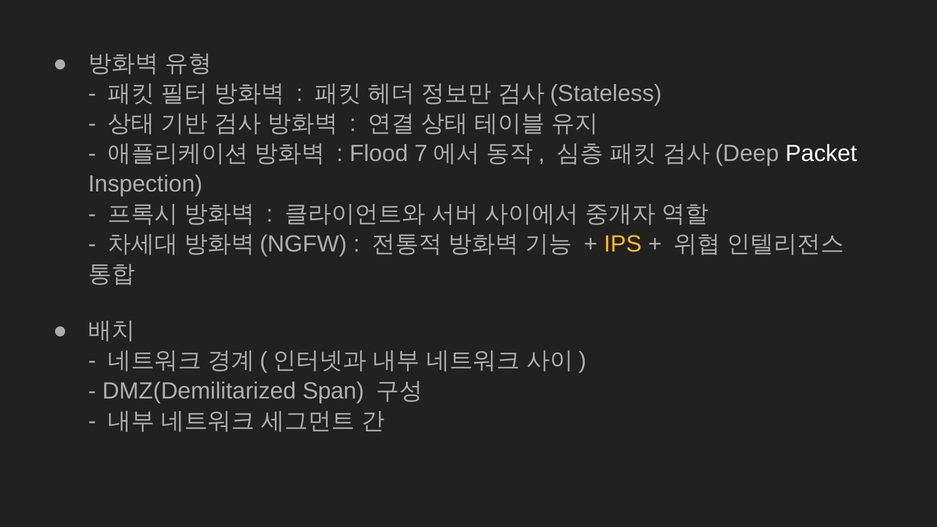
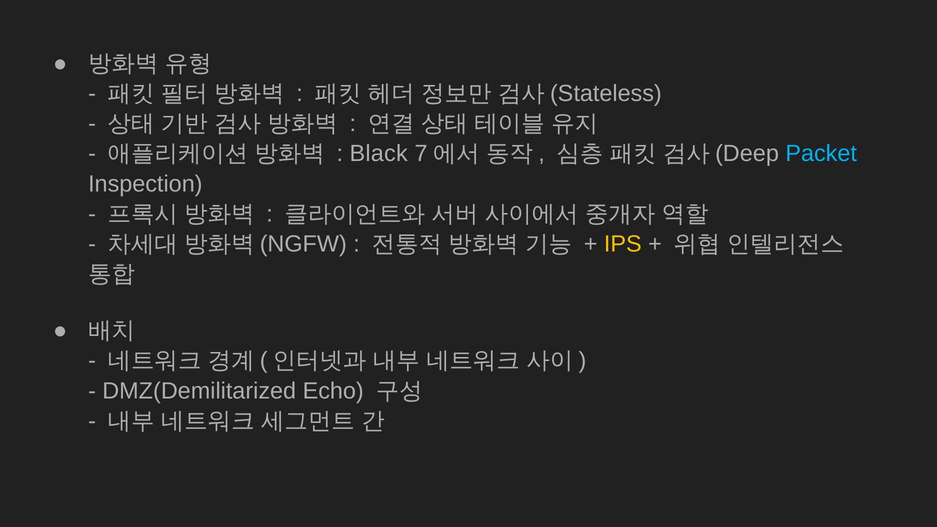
Flood: Flood -> Black
Packet colour: white -> light blue
Span: Span -> Echo
